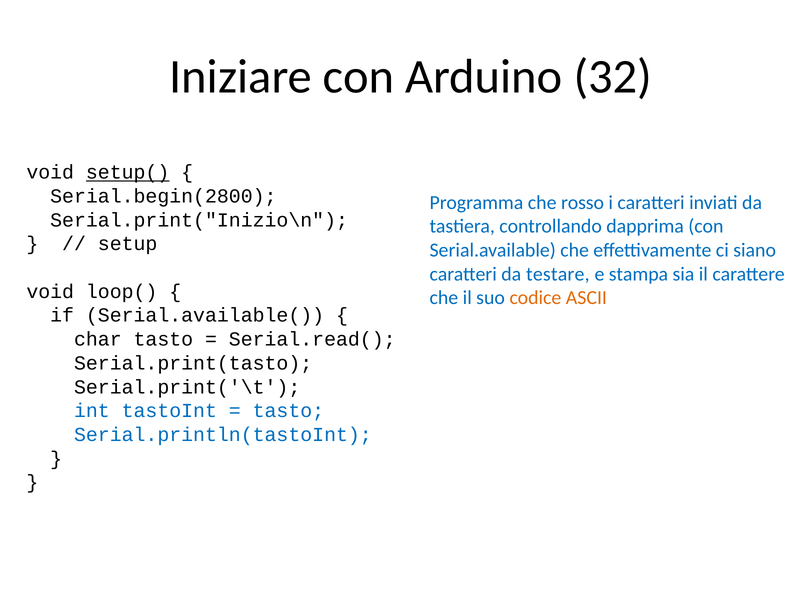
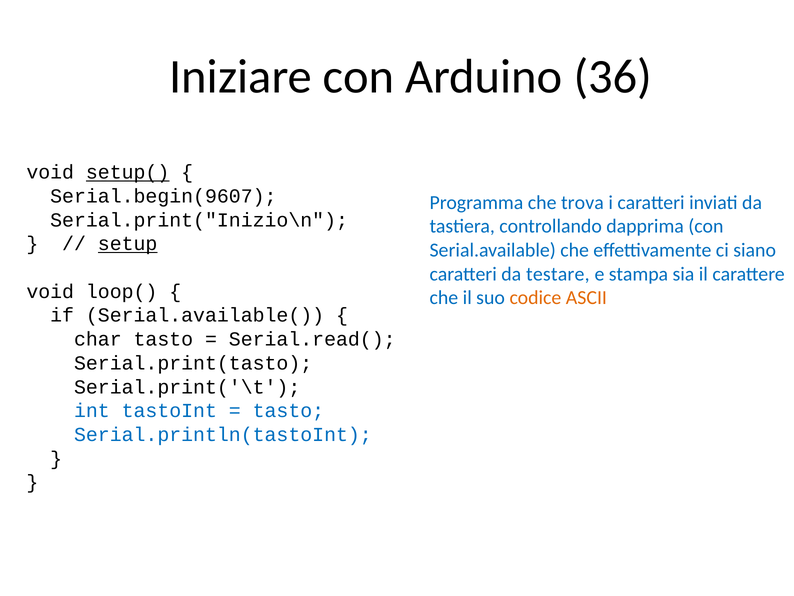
32: 32 -> 36
Serial.begin(2800: Serial.begin(2800 -> Serial.begin(9607
rosso: rosso -> trova
setup underline: none -> present
